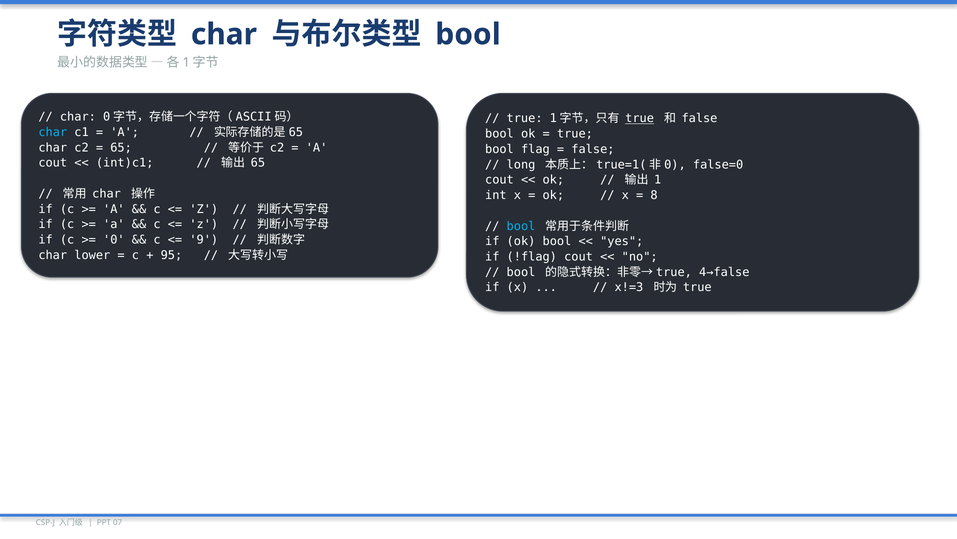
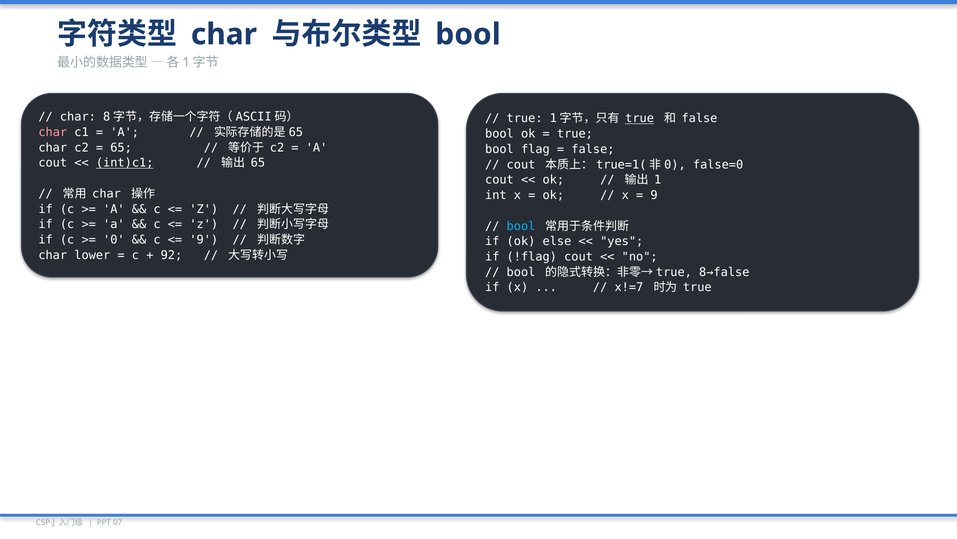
char 0: 0 -> 8
char at (53, 132) colour: light blue -> pink
int)c1 underline: none -> present
long at (521, 164): long -> cout
8 at (654, 195): 8 -> 9
ok bool: bool -> else
95: 95 -> 92
4→false: 4→false -> 8→false
x!=3: x!=3 -> x!=7
